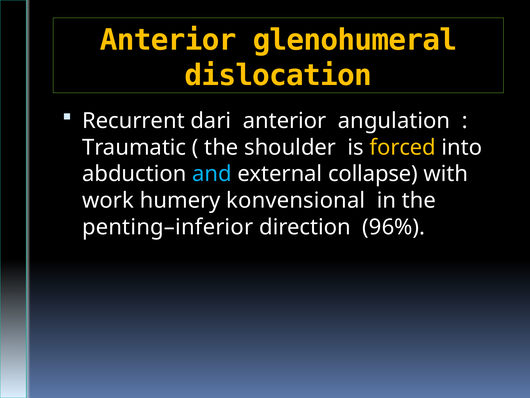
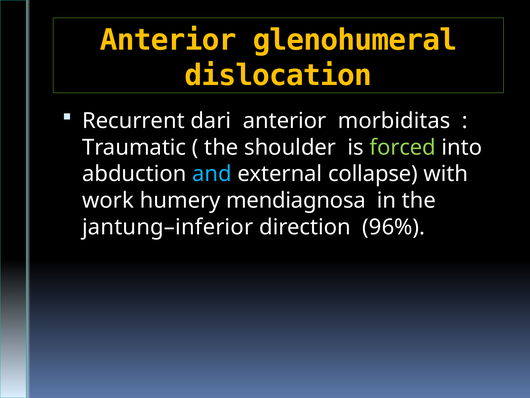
angulation: angulation -> morbiditas
forced colour: yellow -> light green
konvensional: konvensional -> mendiagnosa
penting–inferior: penting–inferior -> jantung–inferior
